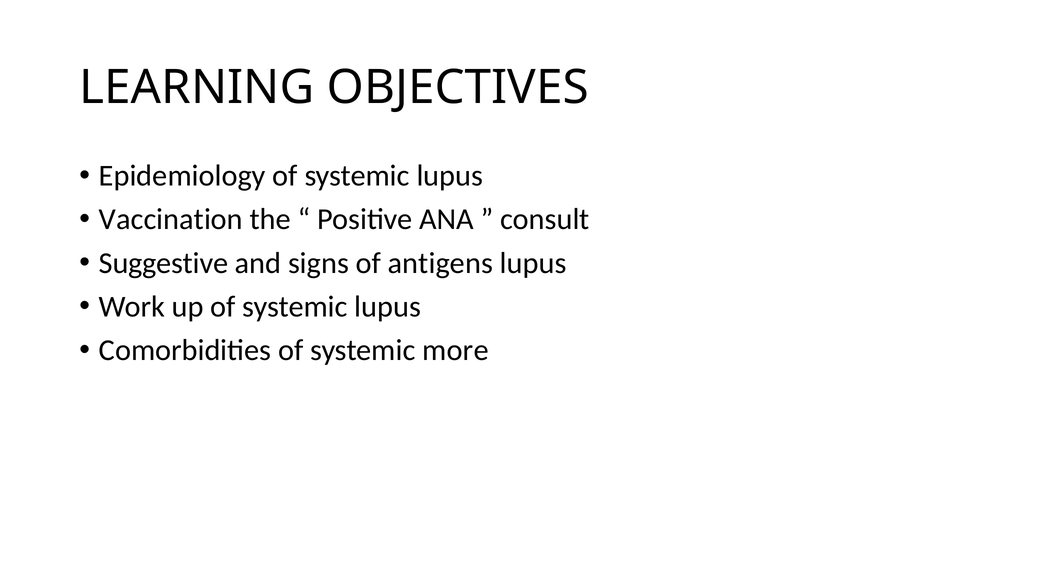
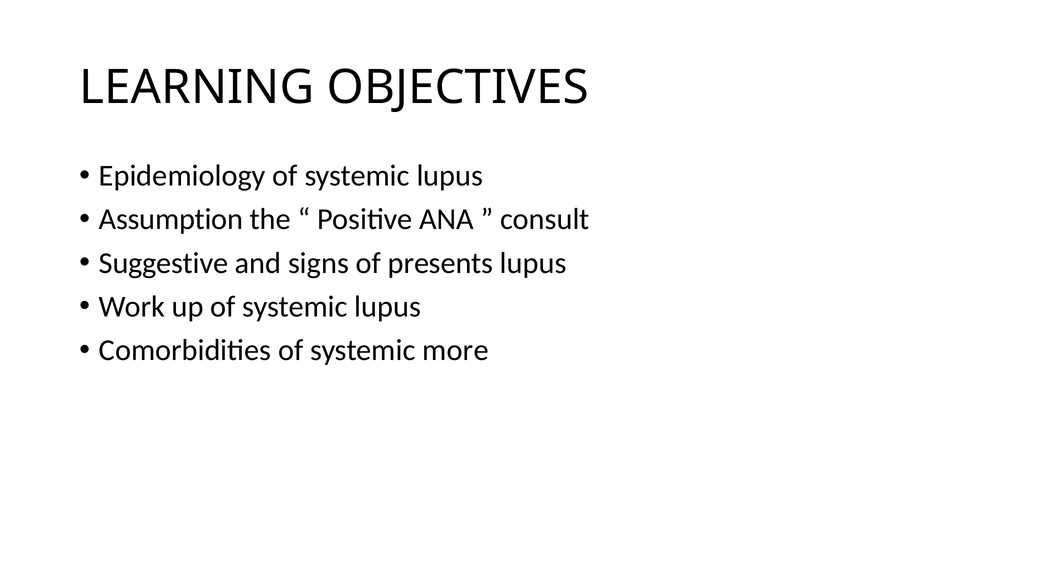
Vaccination: Vaccination -> Assumption
antigens: antigens -> presents
